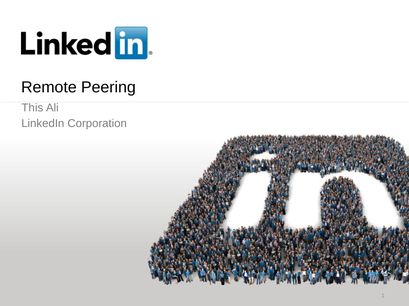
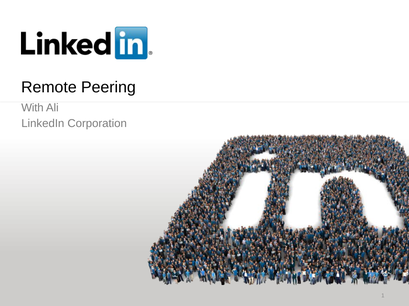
This: This -> With
